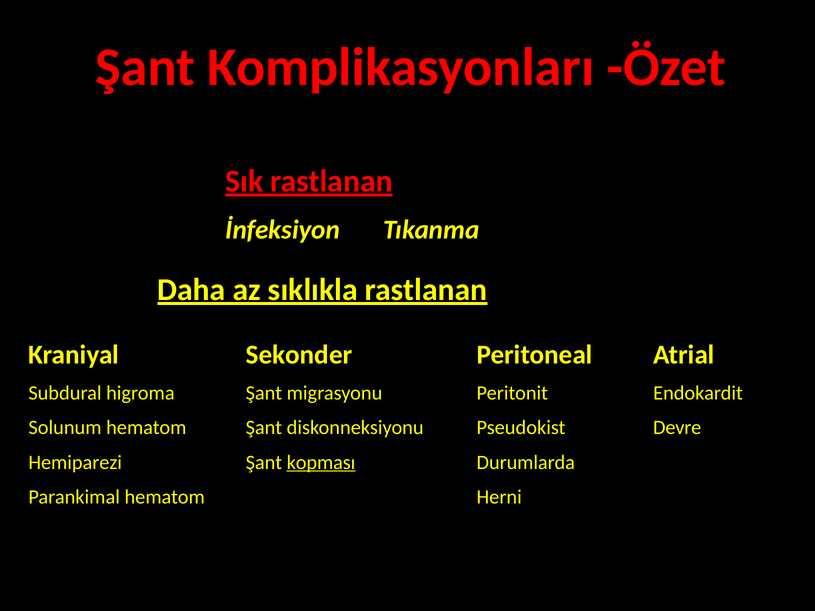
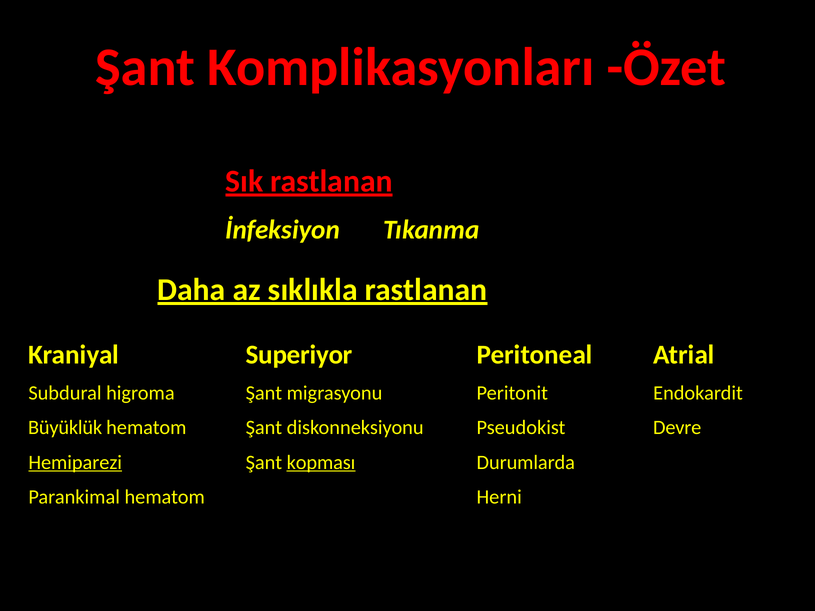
Sekonder: Sekonder -> Superiyor
Solunum: Solunum -> Büyüklük
Hemiparezi underline: none -> present
